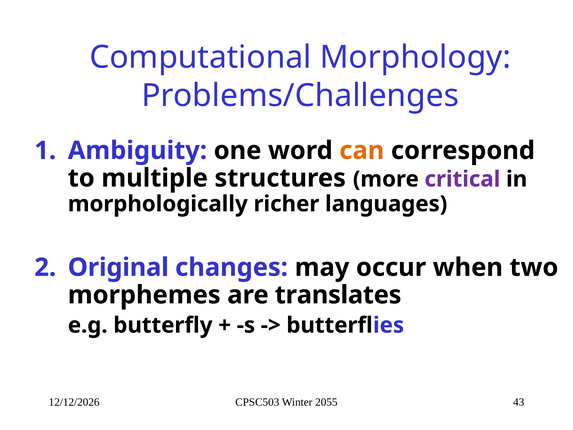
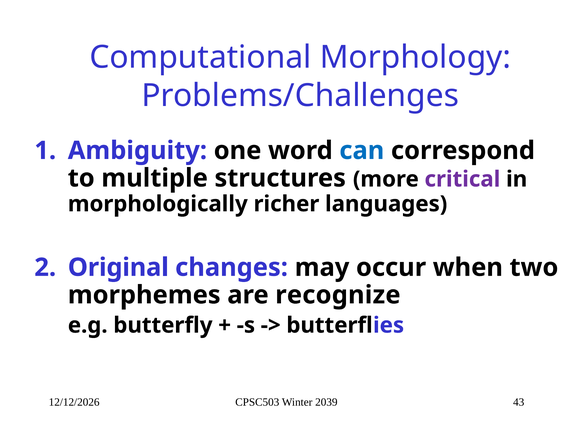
can colour: orange -> blue
translates: translates -> recognize
2055: 2055 -> 2039
